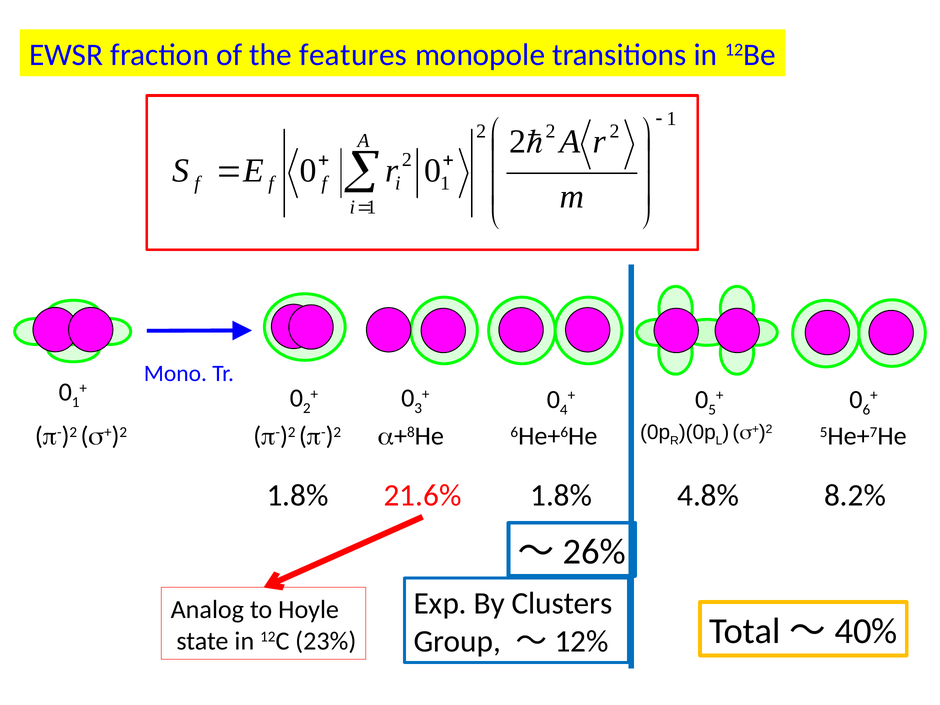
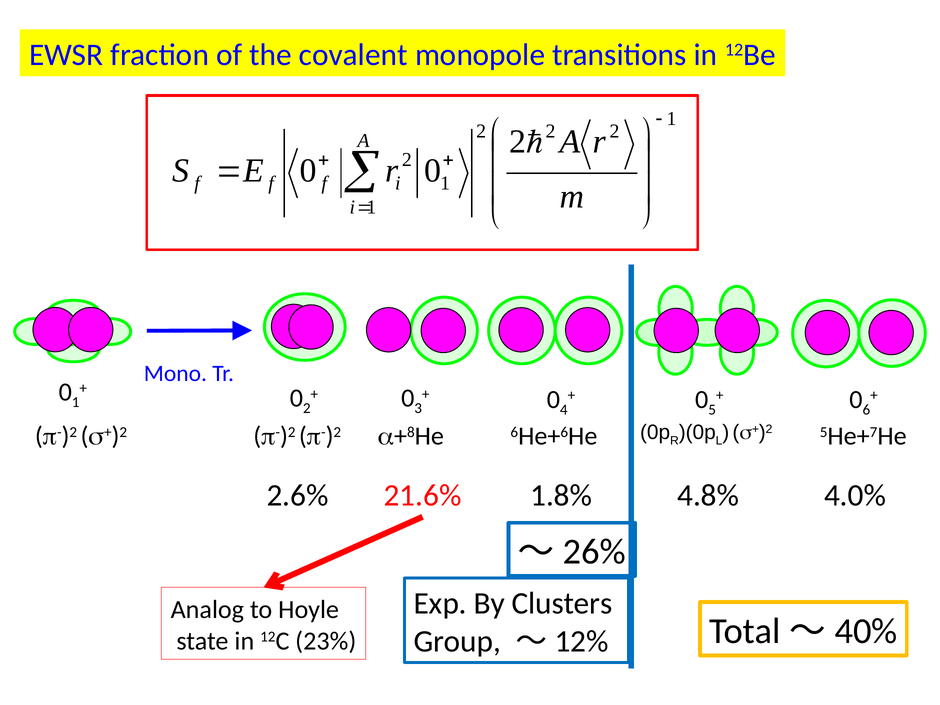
features: features -> covalent
1.8% at (298, 496): 1.8% -> 2.6%
8.2%: 8.2% -> 4.0%
